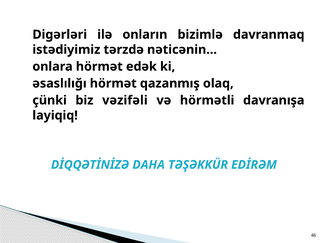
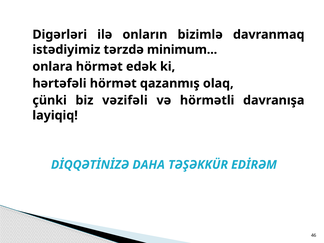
nəticənin: nəticənin -> minimum
əsaslılığı: əsaslılığı -> hərtəfəli
